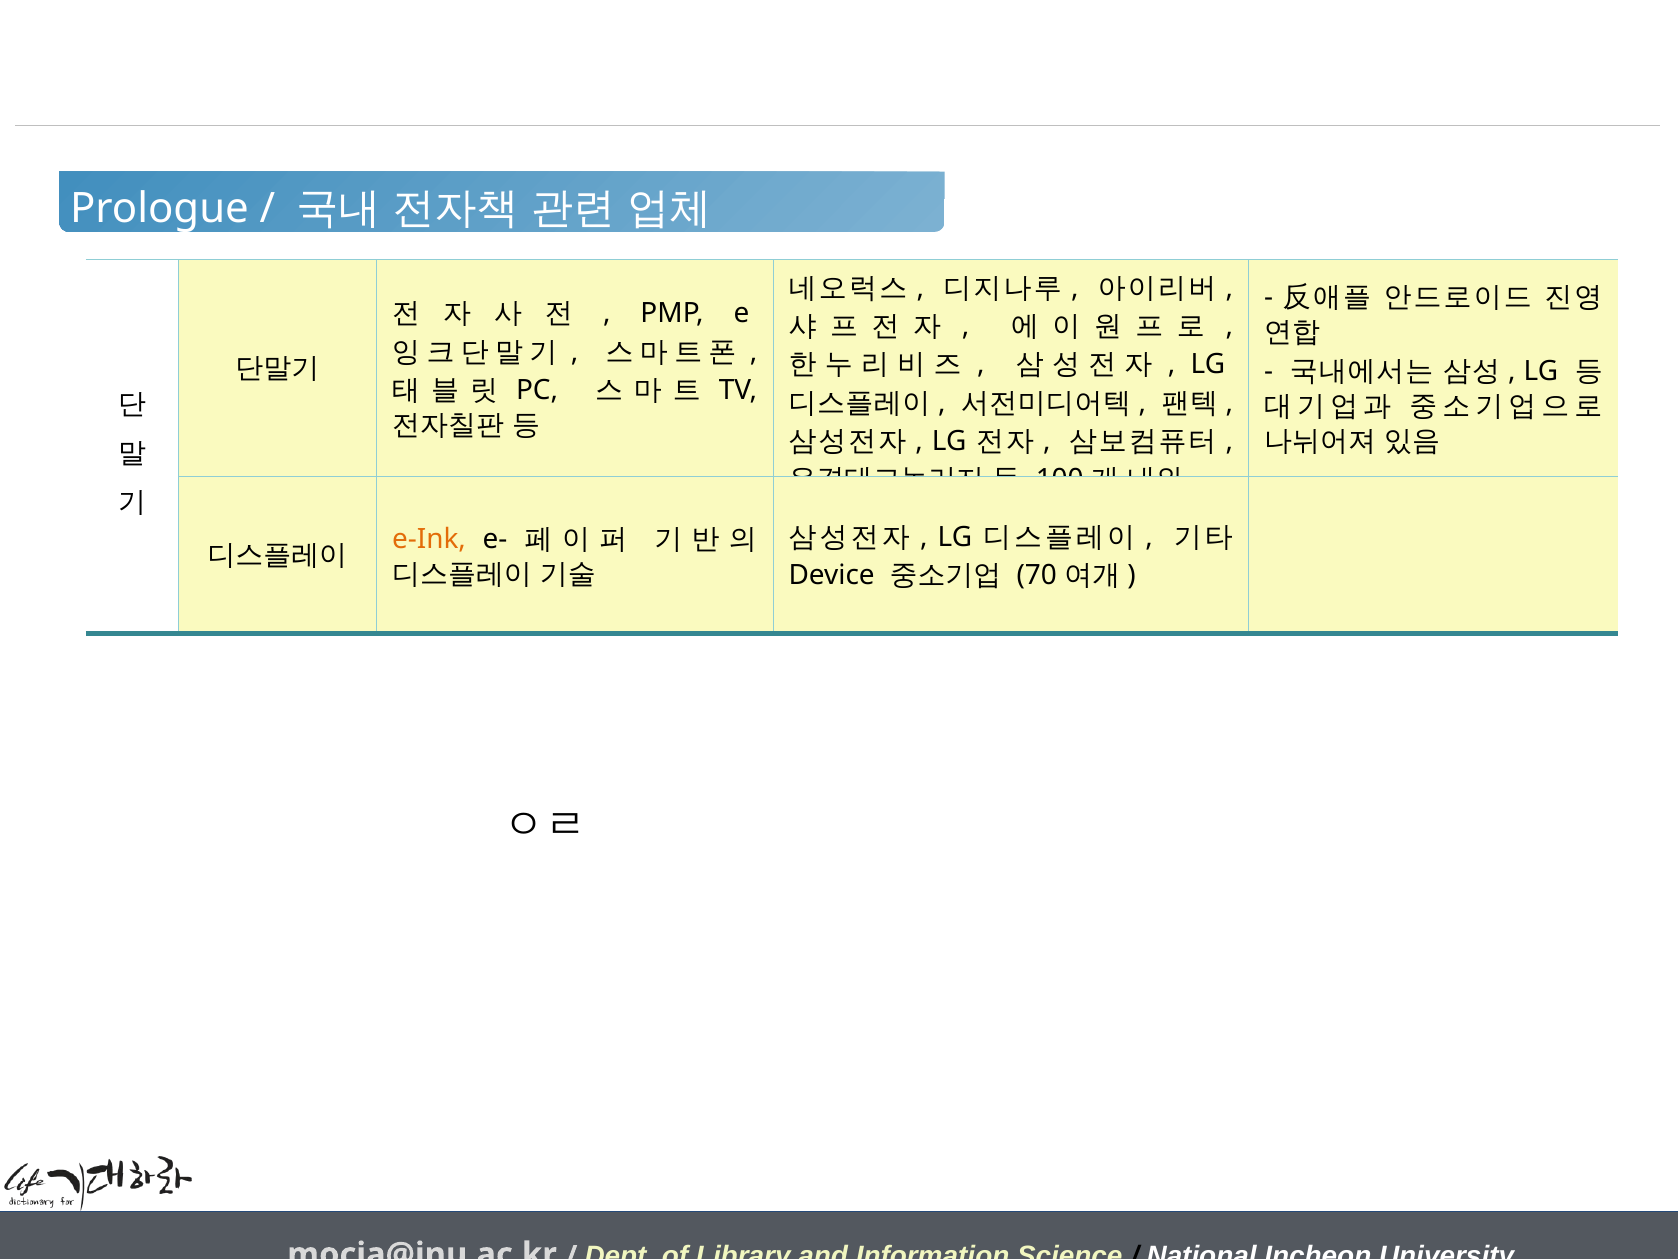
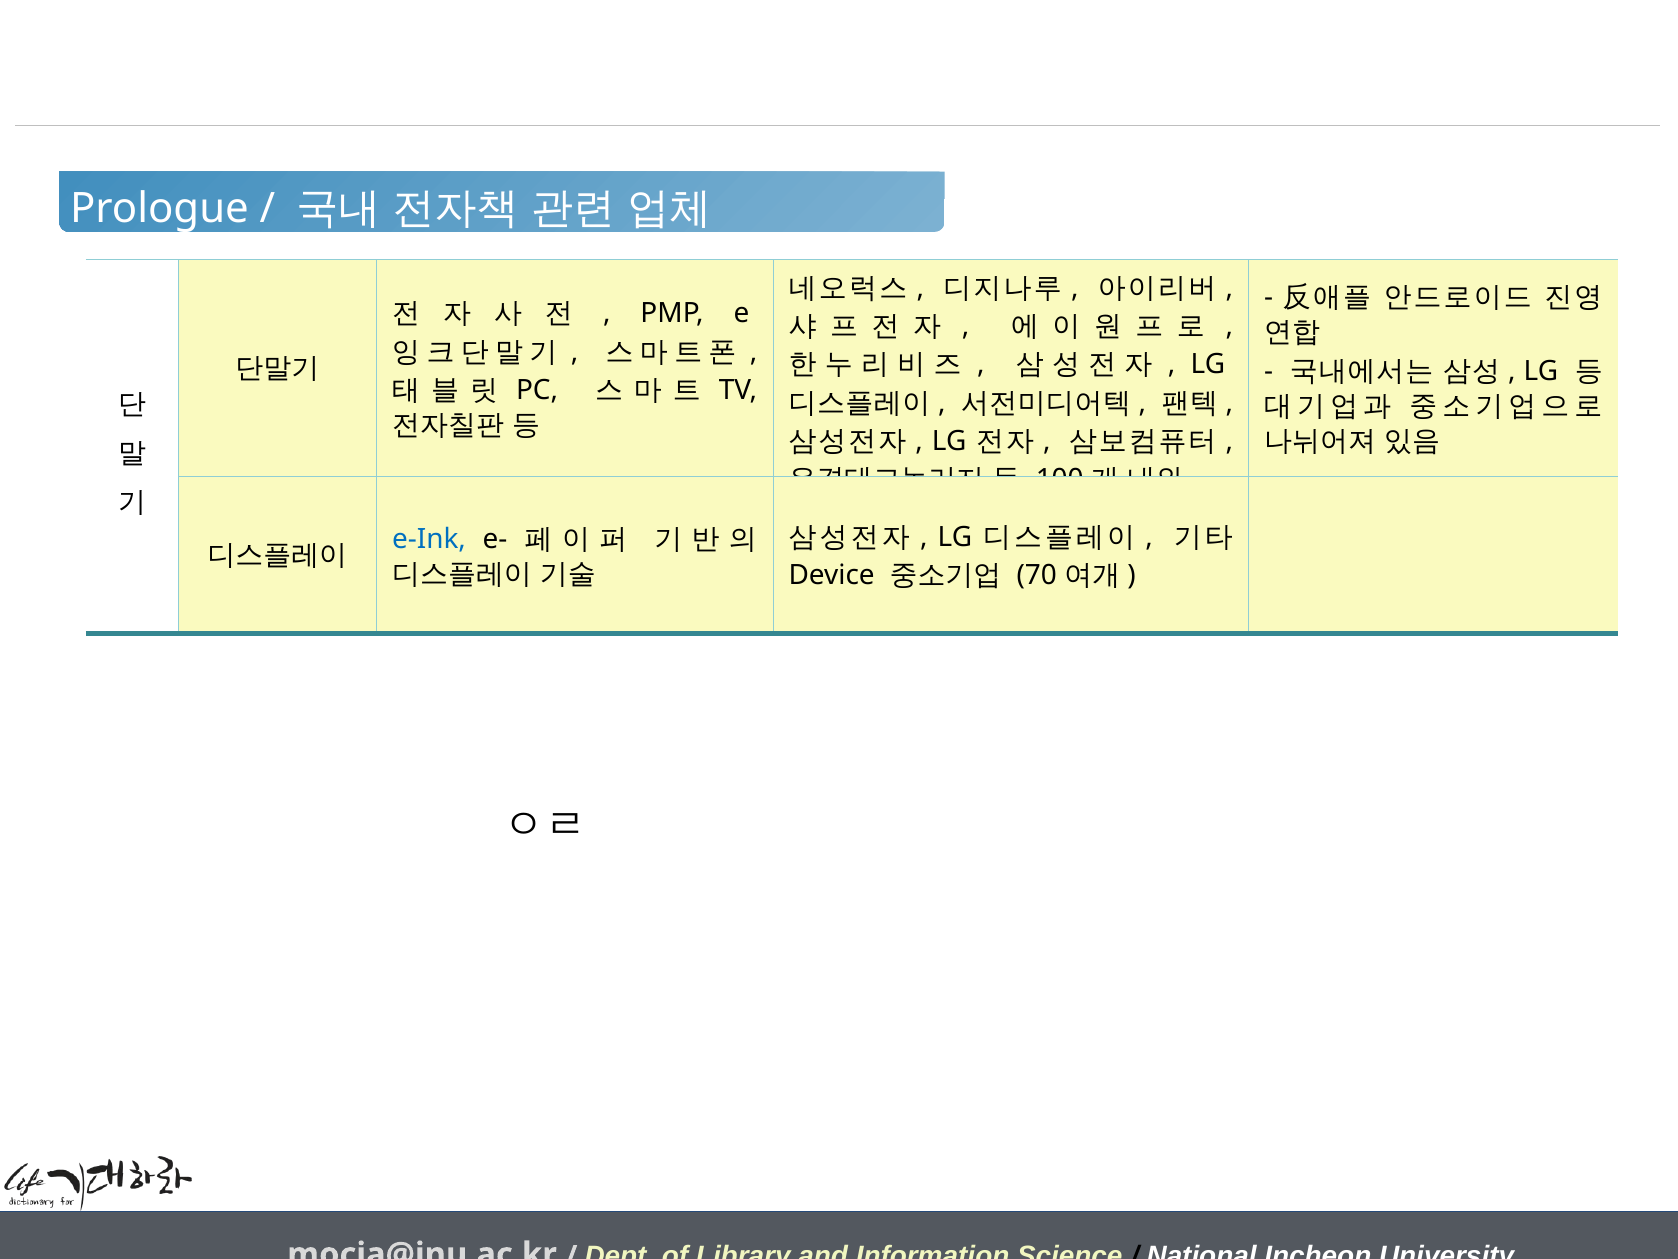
e-Ink colour: orange -> blue
